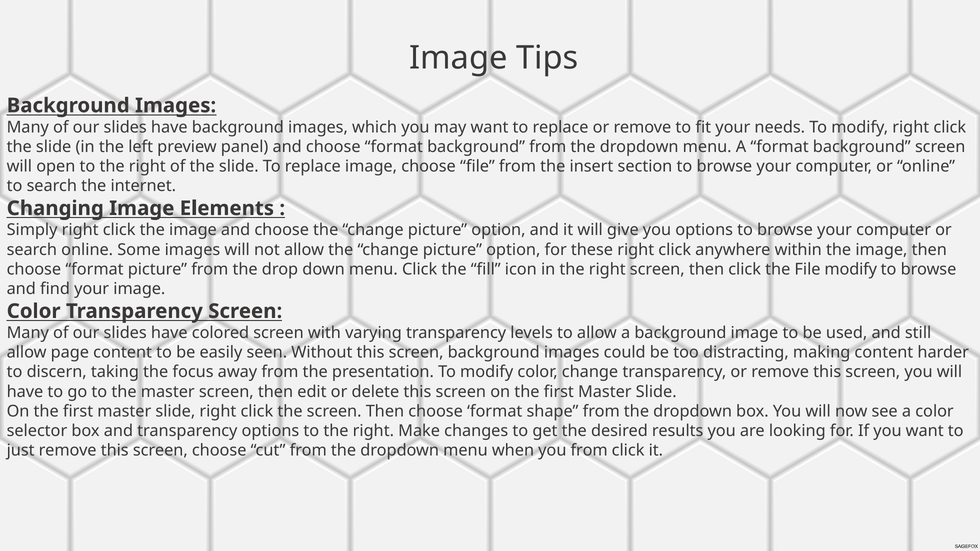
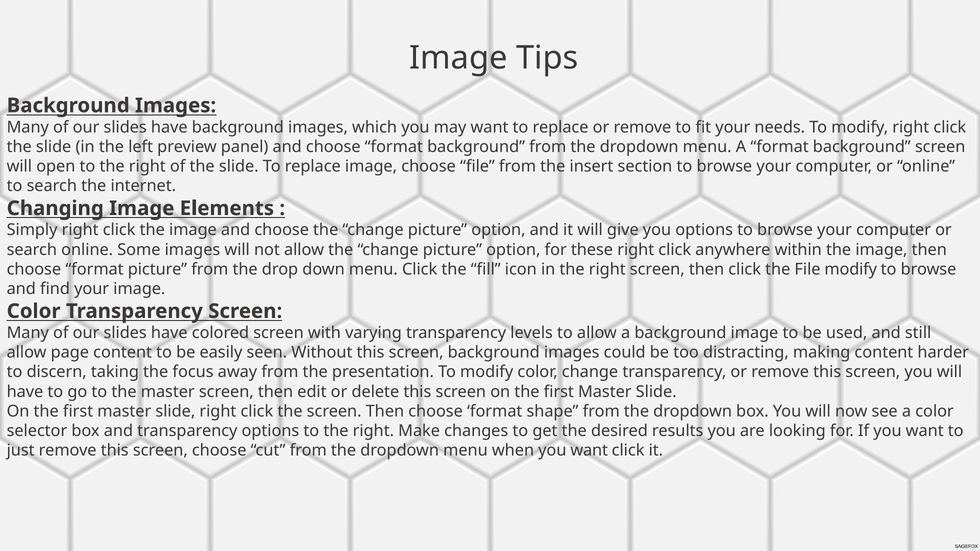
when you from: from -> want
